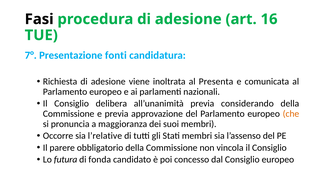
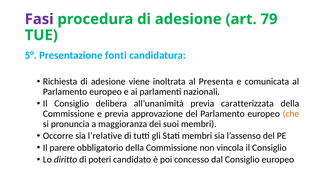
Fasi colour: black -> purple
16: 16 -> 79
7°: 7° -> 5°
considerando: considerando -> caratterizzata
futura: futura -> diritto
fonda: fonda -> poteri
